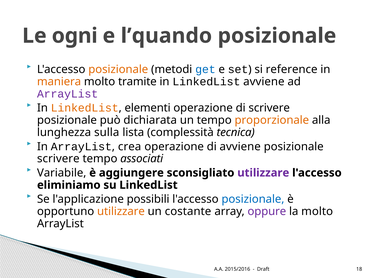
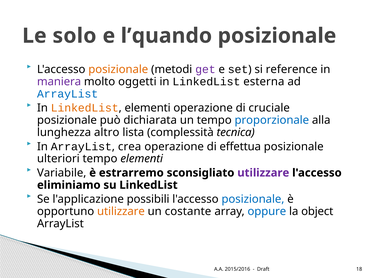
ogni: ogni -> solo
get colour: blue -> purple
maniera colour: orange -> purple
tramite: tramite -> oggetti
LinkedList avviene: avviene -> esterna
ArrayList at (68, 94) colour: purple -> blue
di scrivere: scrivere -> cruciale
proporzionale colour: orange -> blue
sulla: sulla -> altro
di avviene: avviene -> effettua
scrivere at (58, 159): scrivere -> ulteriori
tempo associati: associati -> elementi
aggiungere: aggiungere -> estrarremo
oppure colour: purple -> blue
la molto: molto -> object
